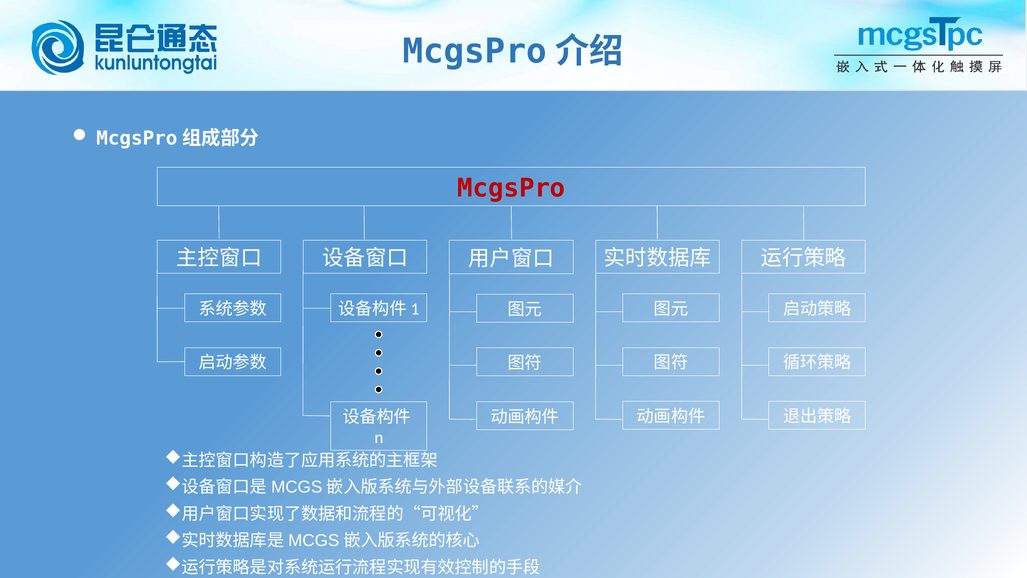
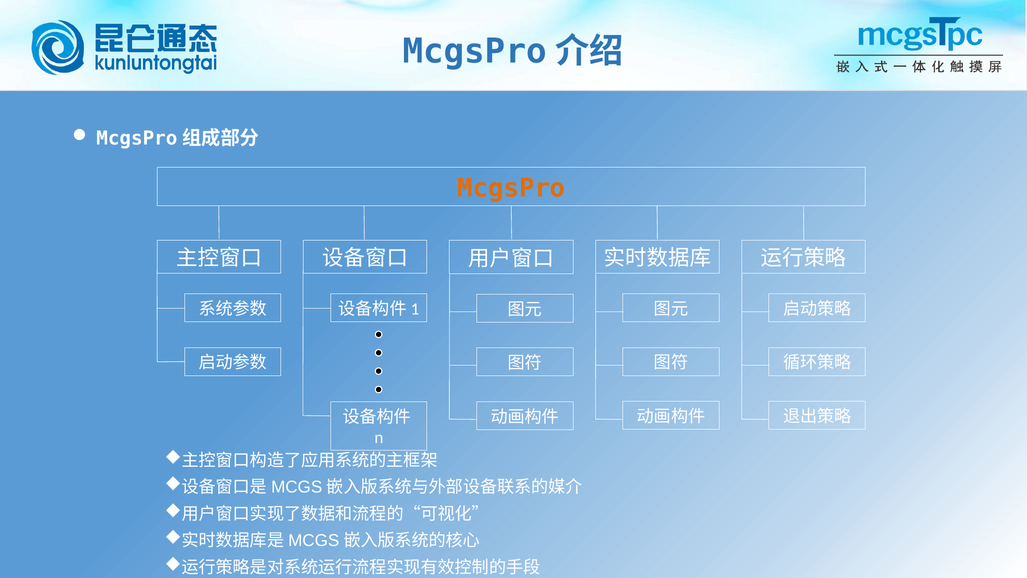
McgsPro colour: red -> orange
